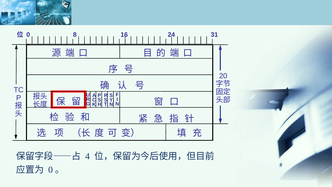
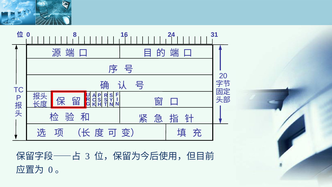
4: 4 -> 3
